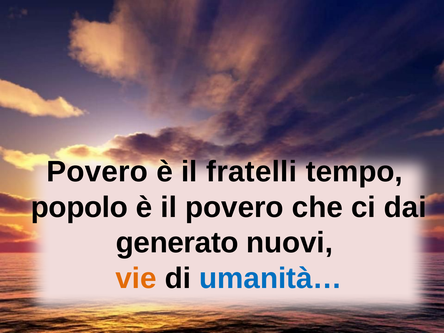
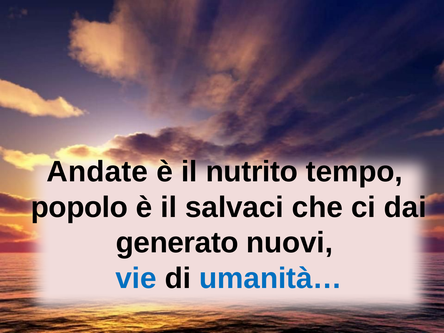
Povero at (97, 172): Povero -> Andate
fratelli: fratelli -> nutrito
il povero: povero -> salvaci
vie colour: orange -> blue
